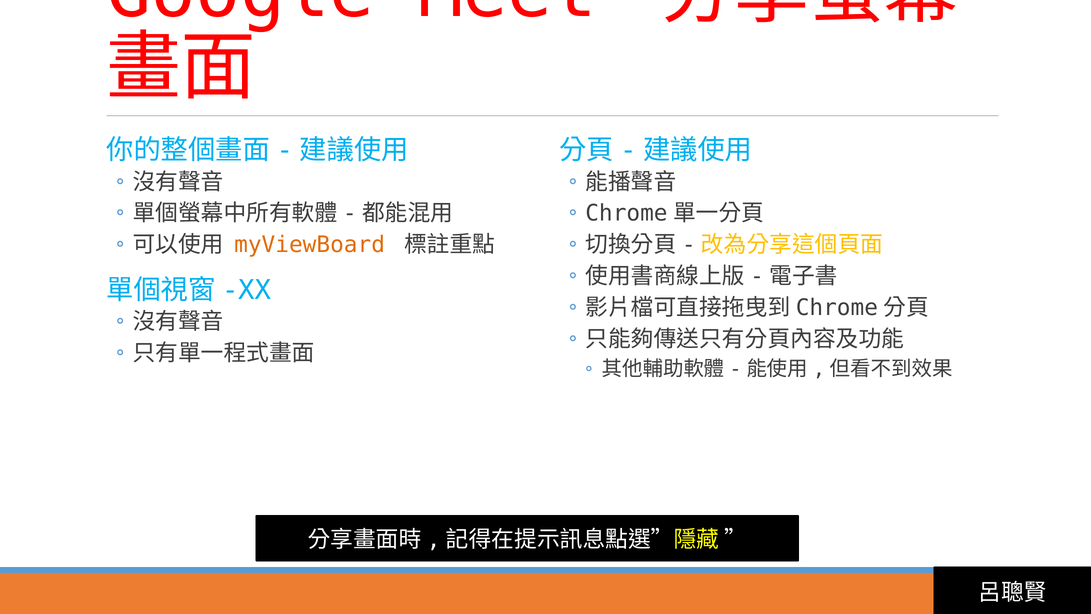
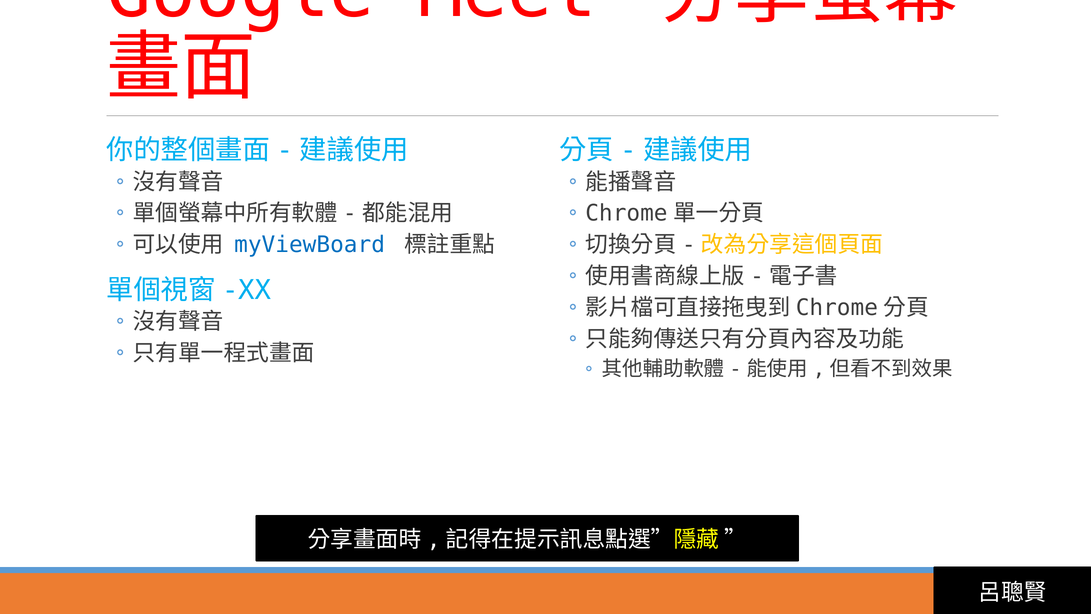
myViewBoard colour: orange -> blue
